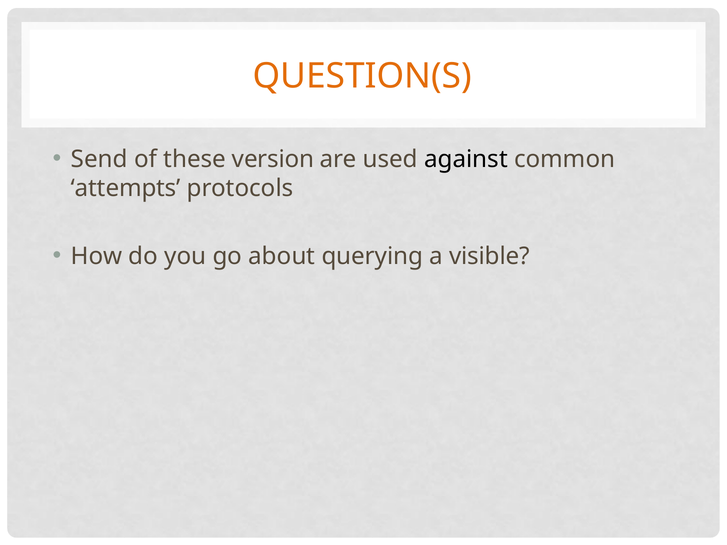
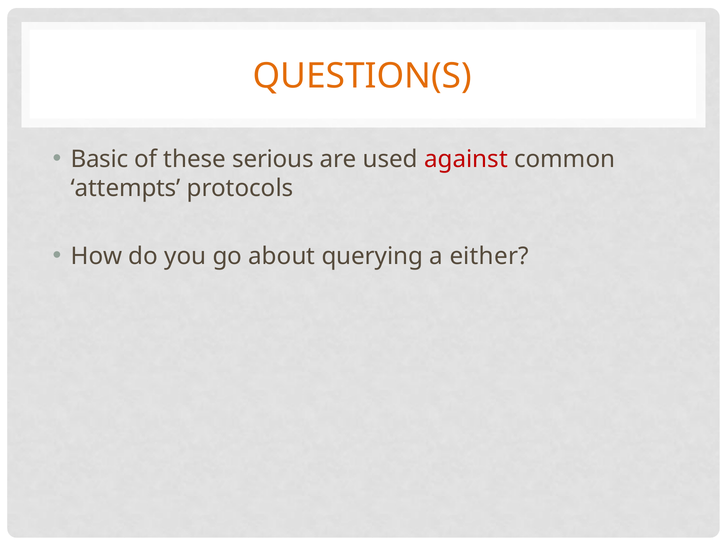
Send: Send -> Basic
version: version -> serious
against colour: black -> red
visible: visible -> either
